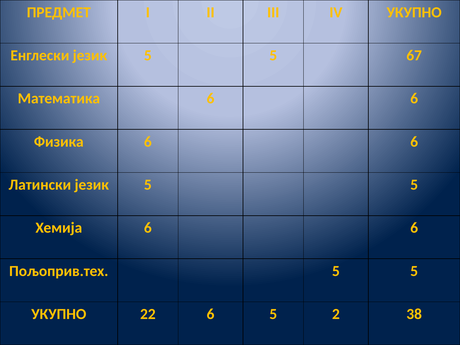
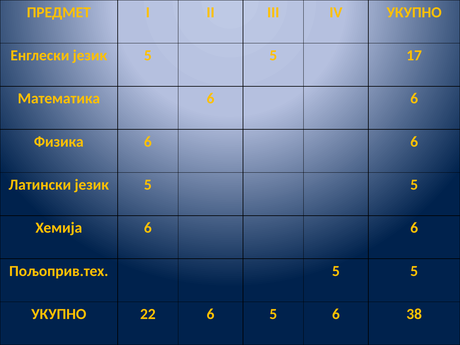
67: 67 -> 17
5 2: 2 -> 6
